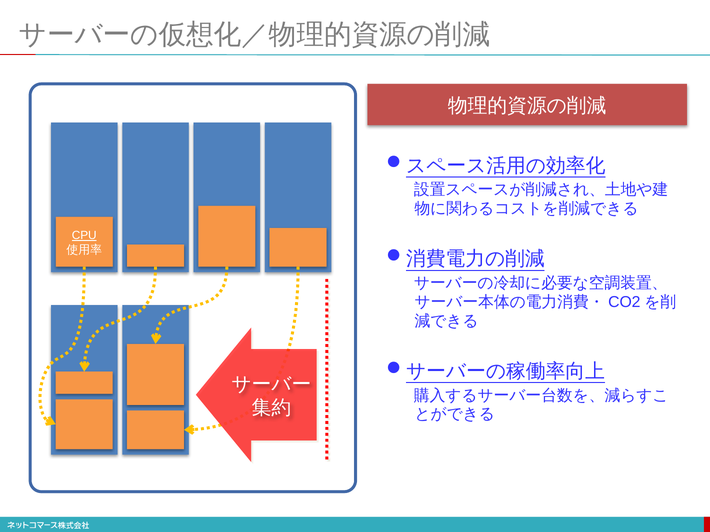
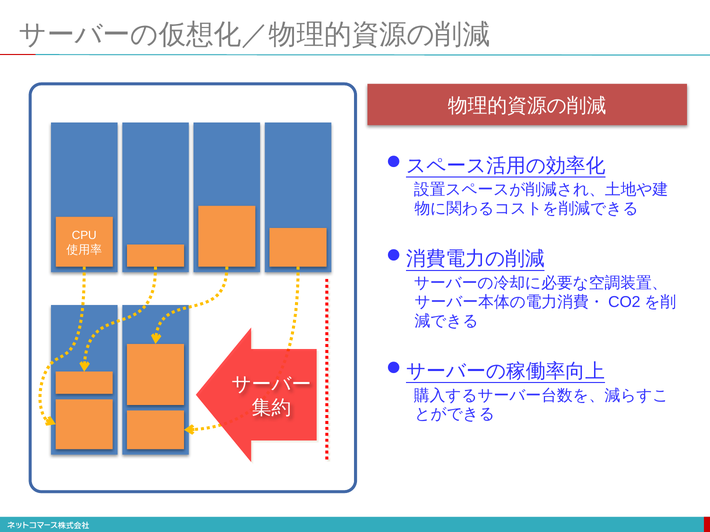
CPU underline: present -> none
